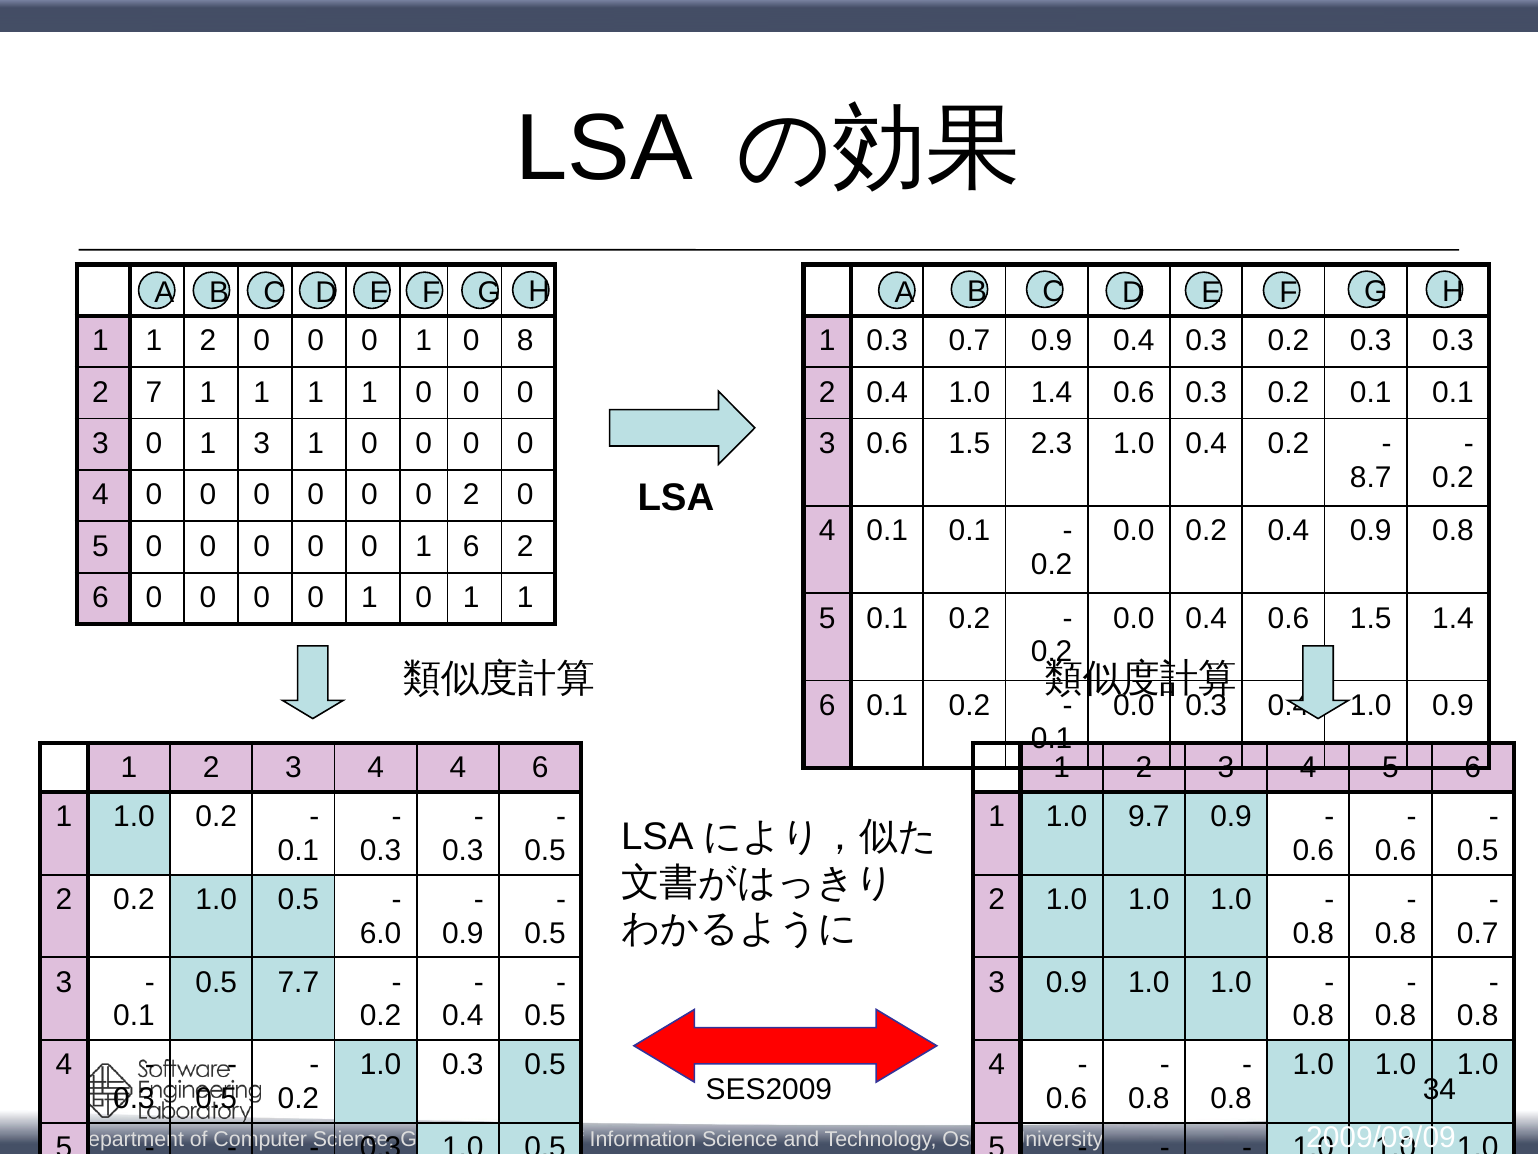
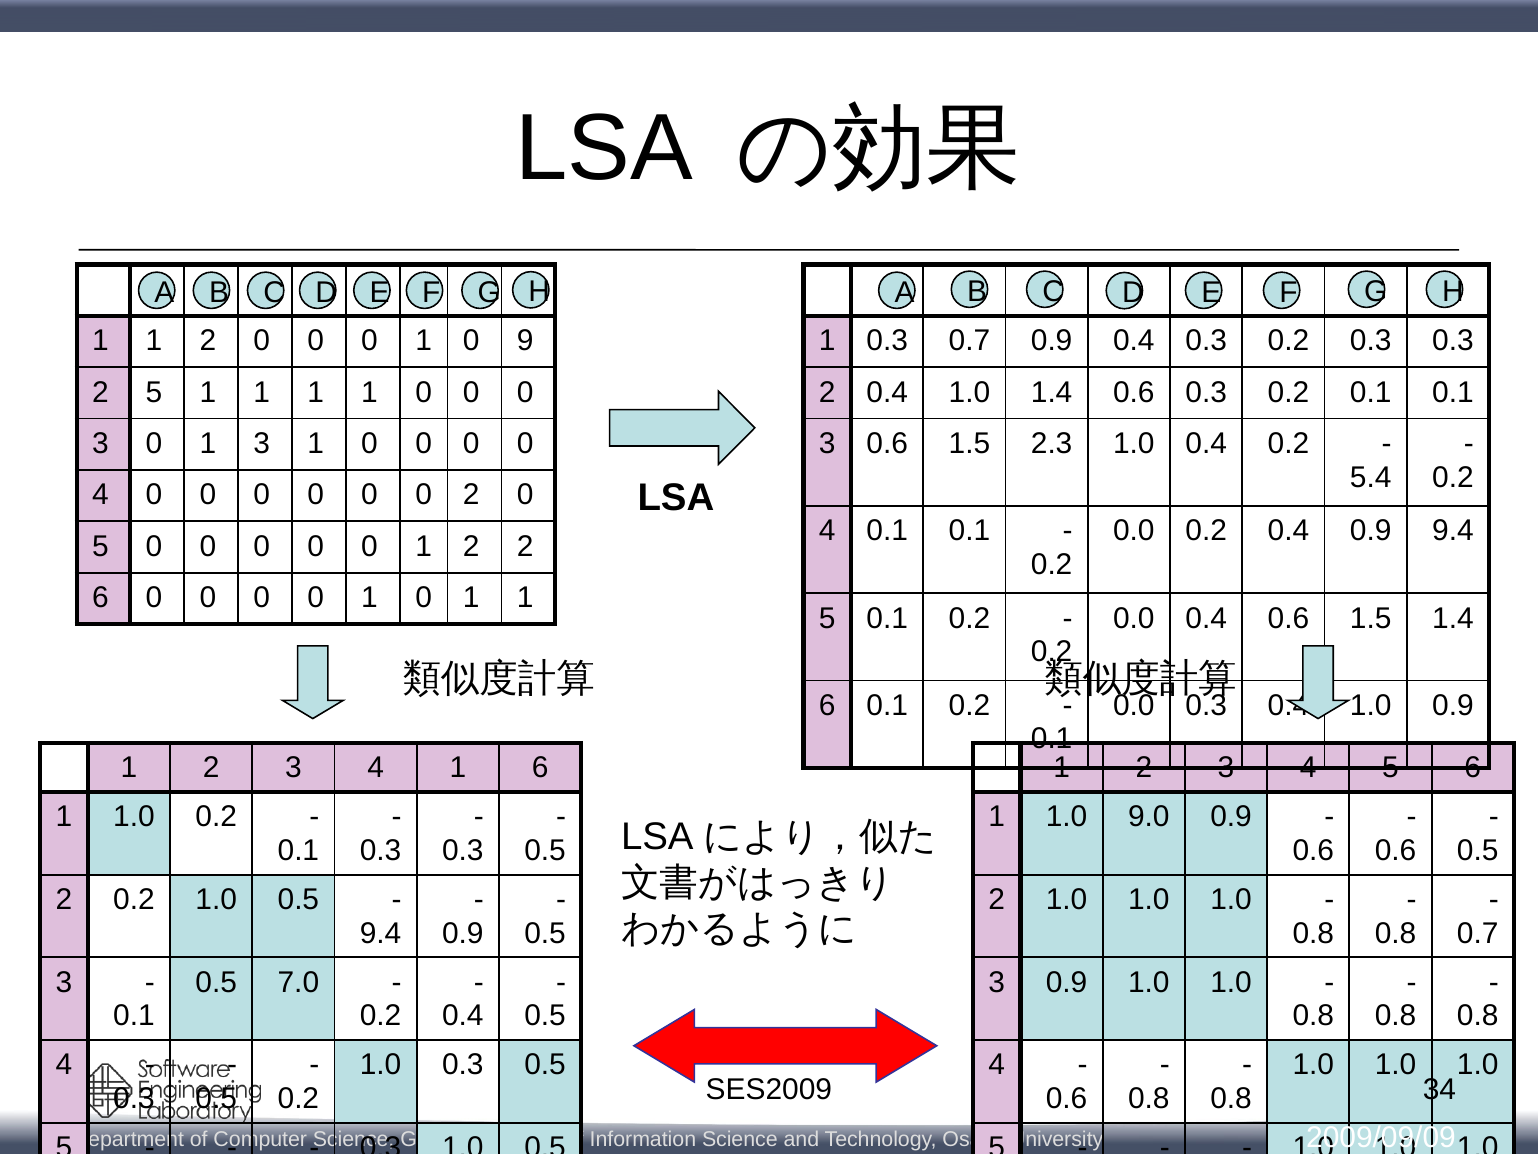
8: 8 -> 9
2 7: 7 -> 5
8.7: 8.7 -> 5.4
0.9 0.8: 0.8 -> 9.4
0 1 6: 6 -> 2
4 4: 4 -> 1
9.7: 9.7 -> 9.0
6.0 at (381, 933): 6.0 -> 9.4
7.7: 7.7 -> 7.0
